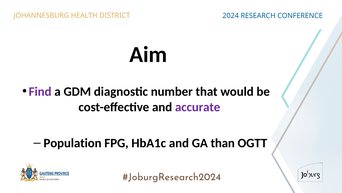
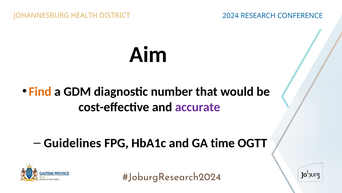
Find colour: purple -> orange
Population: Population -> Guidelines
than: than -> time
